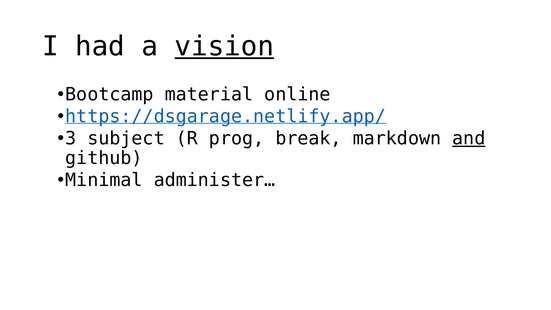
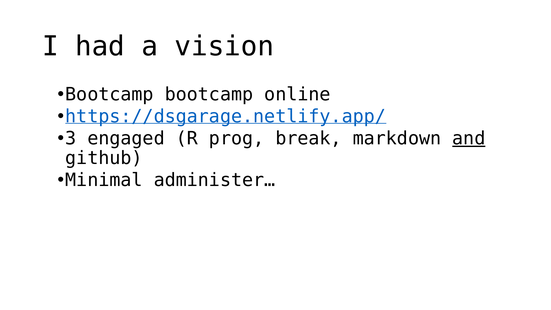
vision underline: present -> none
Bootcamp material: material -> bootcamp
subject: subject -> engaged
